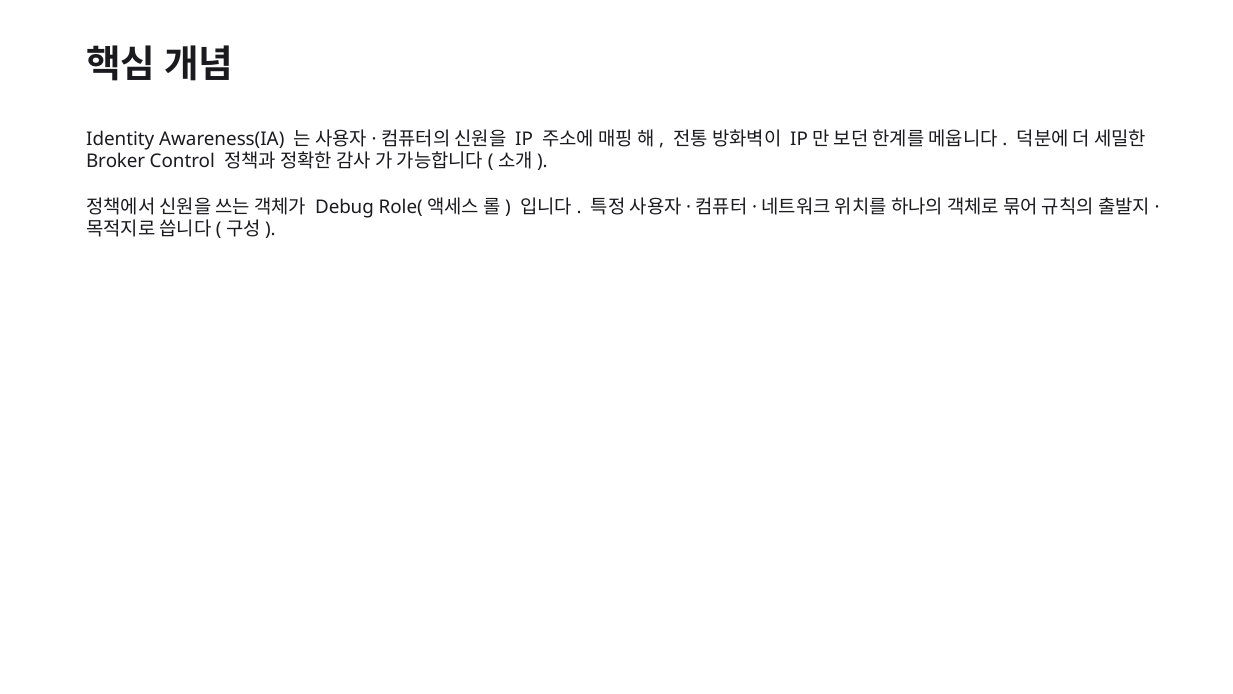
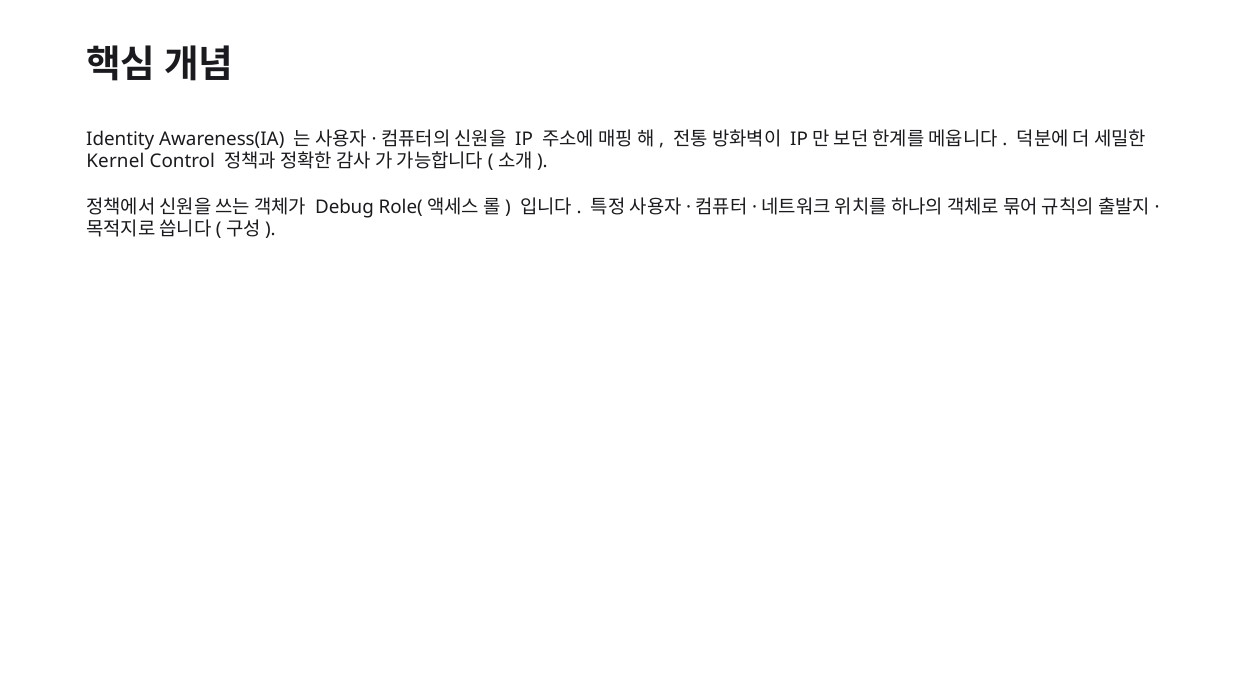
Broker: Broker -> Kernel
